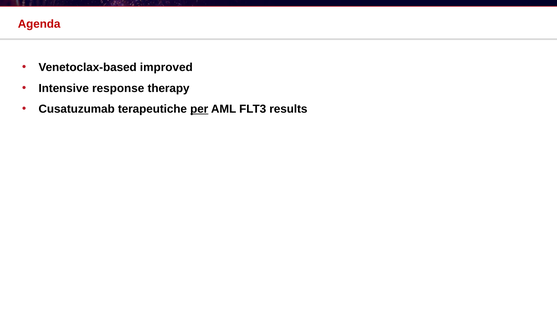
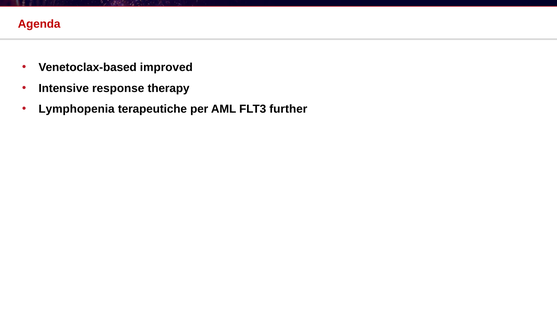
Cusatuzumab: Cusatuzumab -> Lymphopenia
per underline: present -> none
results: results -> further
